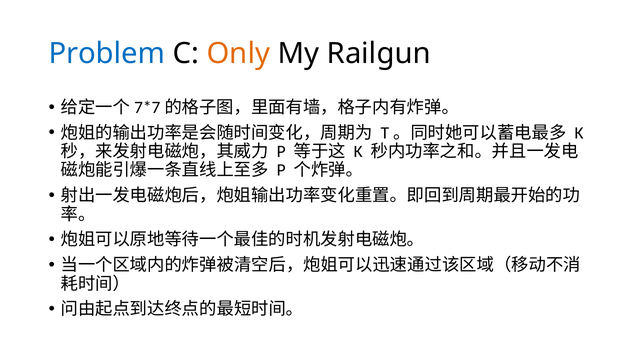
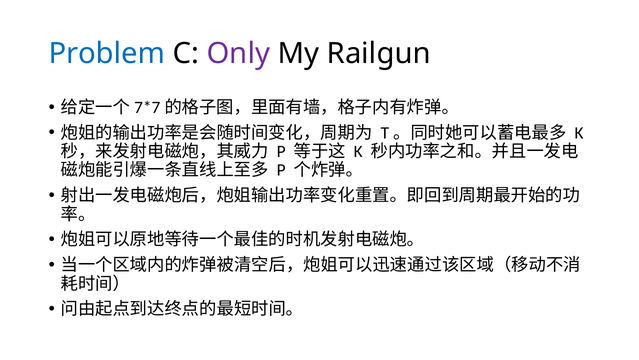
Only colour: orange -> purple
